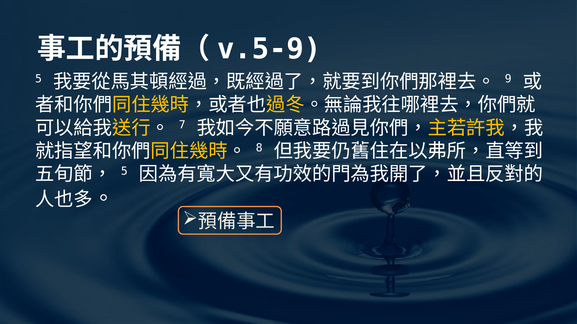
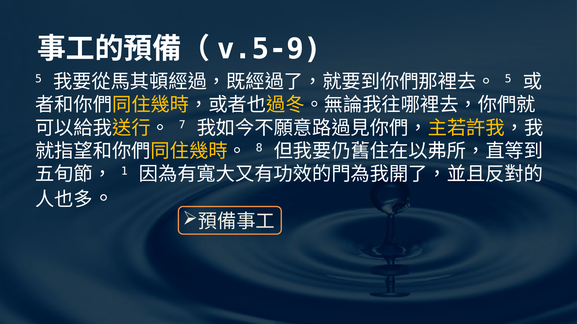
9 at (508, 79): 9 -> 5
5 at (124, 171): 5 -> 1
